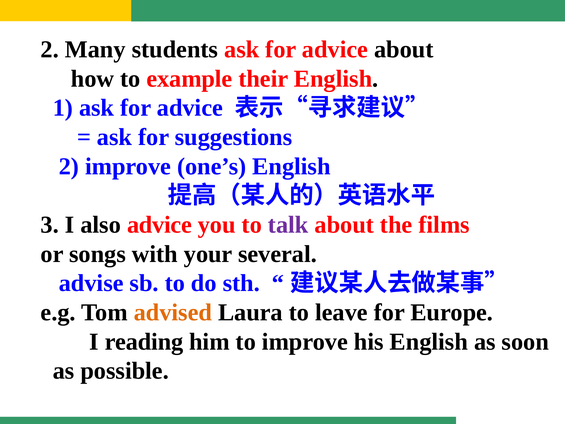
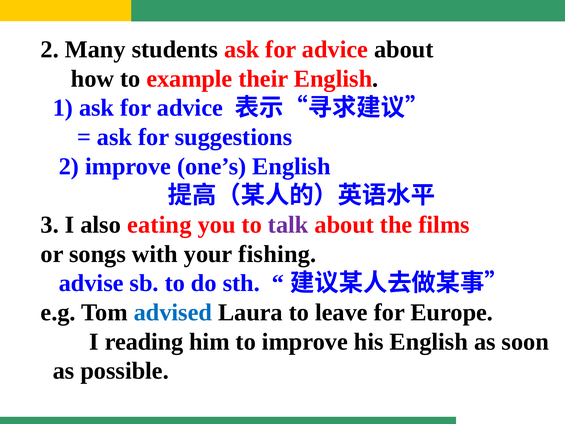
also advice: advice -> eating
several: several -> fishing
advised colour: orange -> blue
